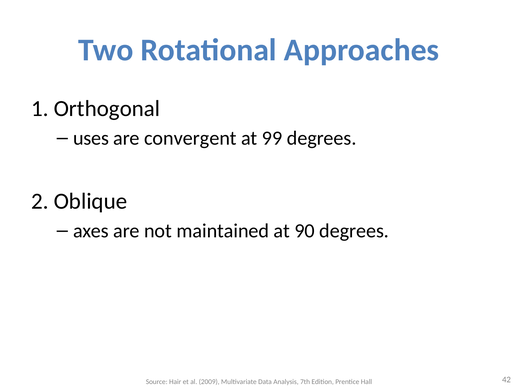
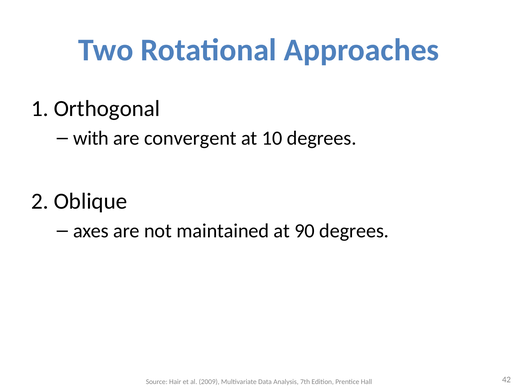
uses: uses -> with
99: 99 -> 10
